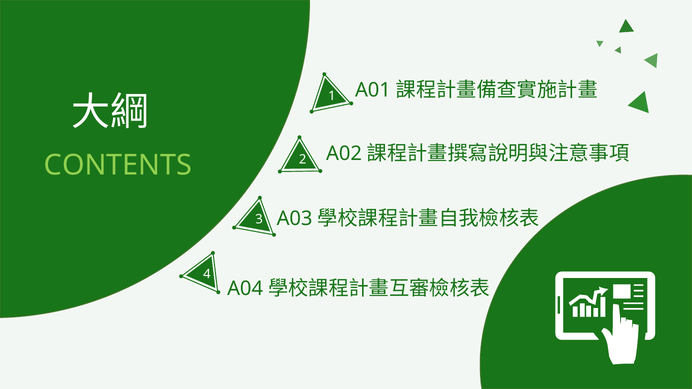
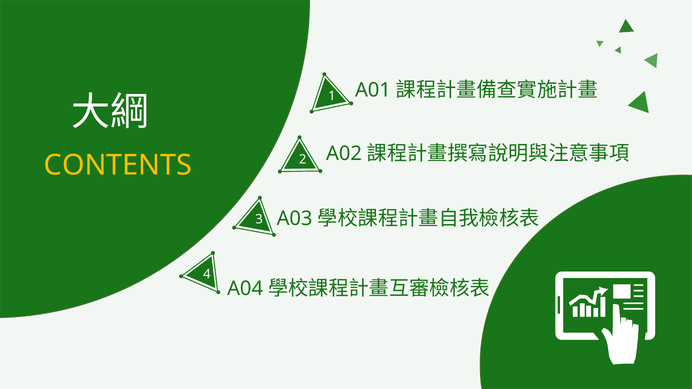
CONTENTS colour: light green -> yellow
